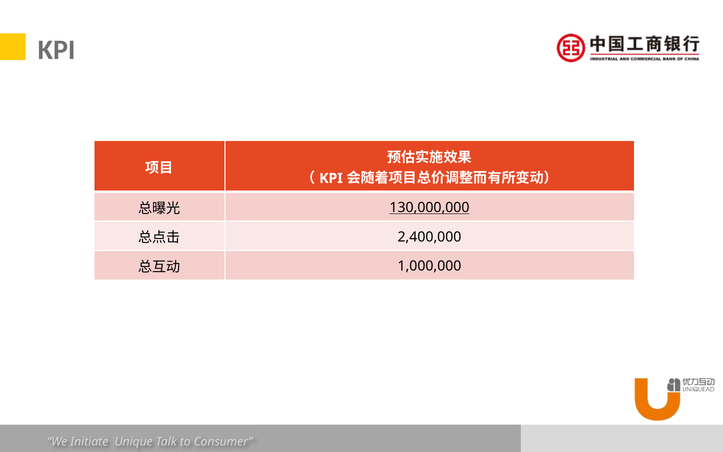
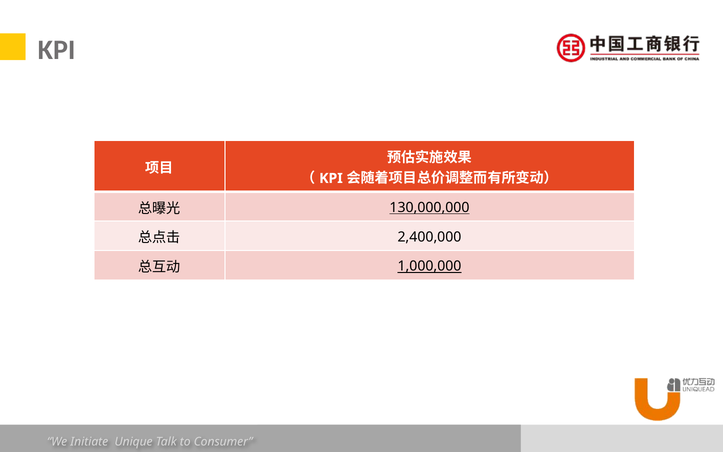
1,000,000 underline: none -> present
